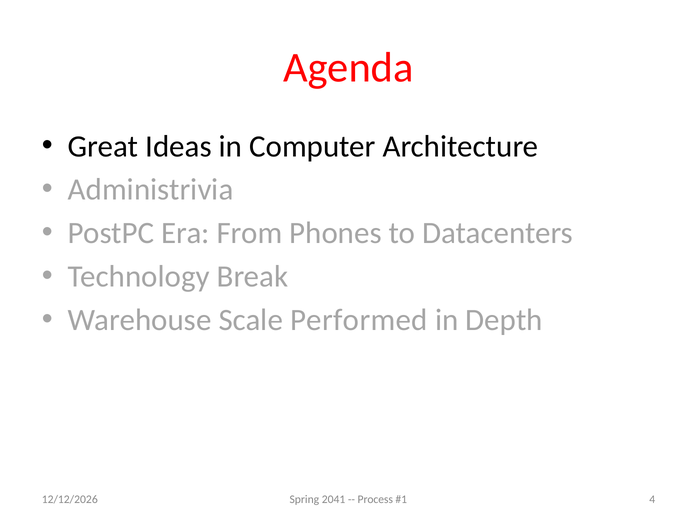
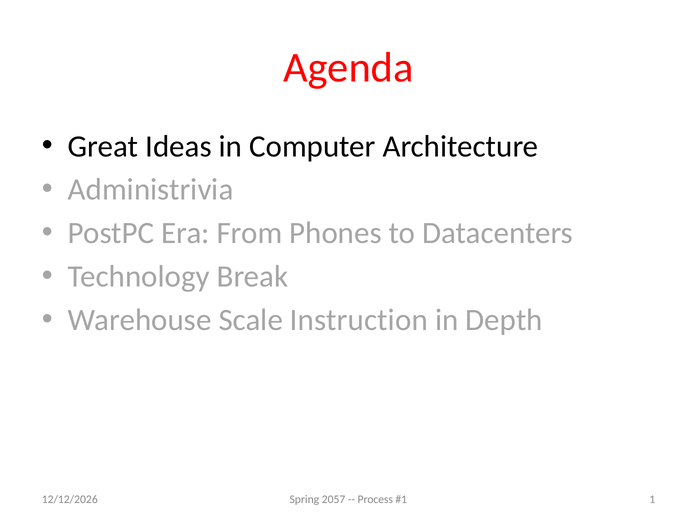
Performed: Performed -> Instruction
2041: 2041 -> 2057
4: 4 -> 1
